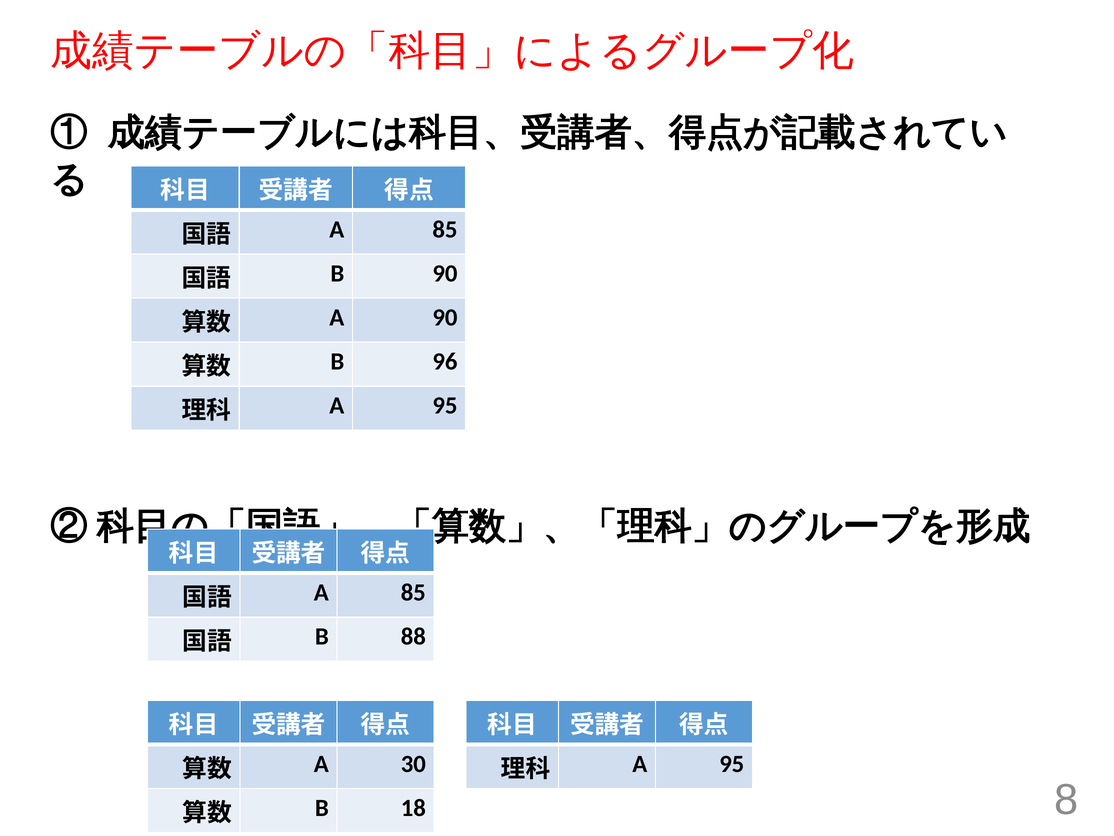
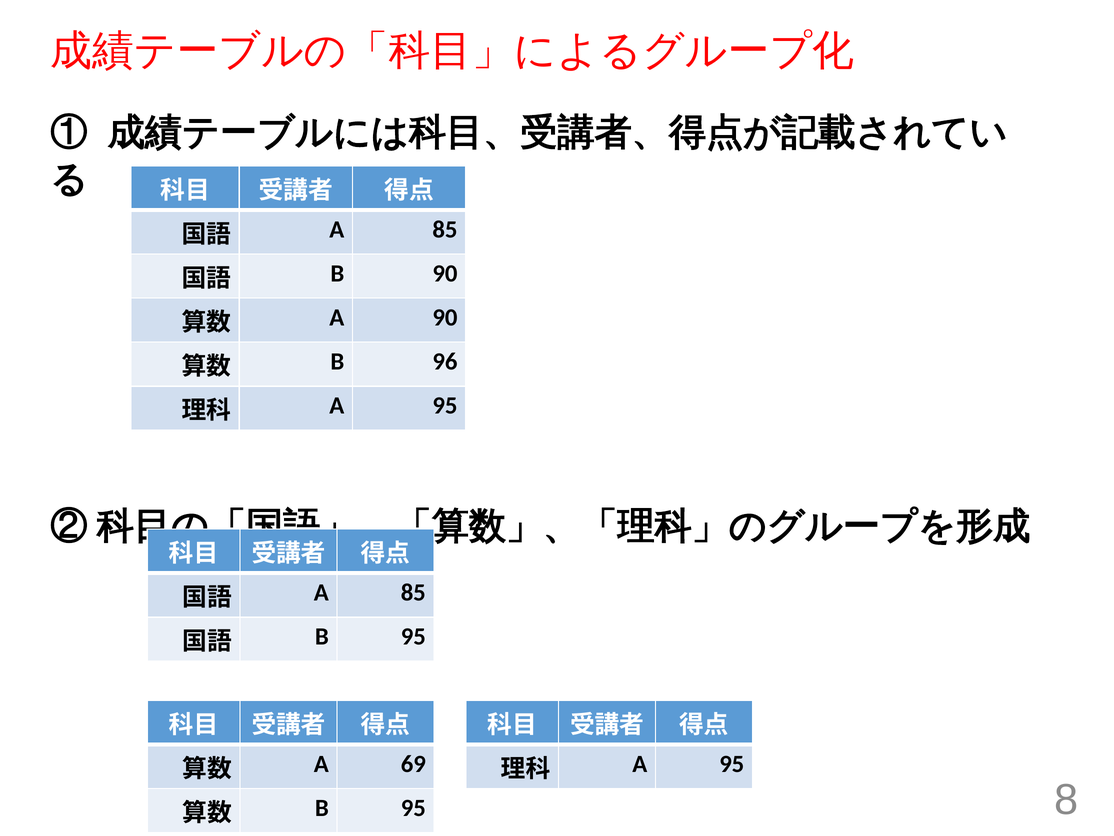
88 at (413, 636): 88 -> 95
30: 30 -> 69
18 at (413, 808): 18 -> 95
